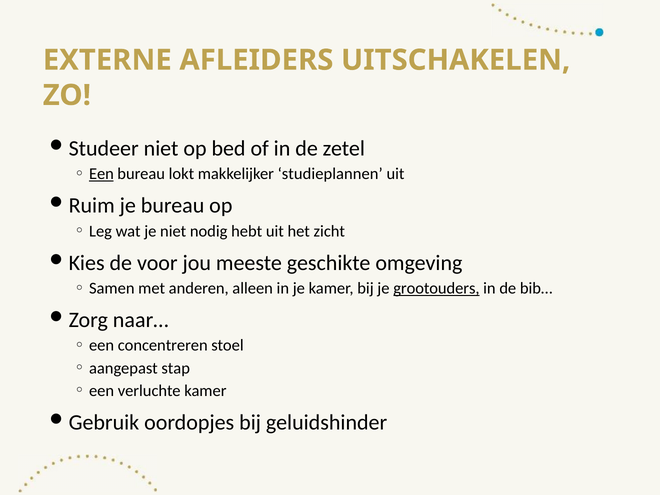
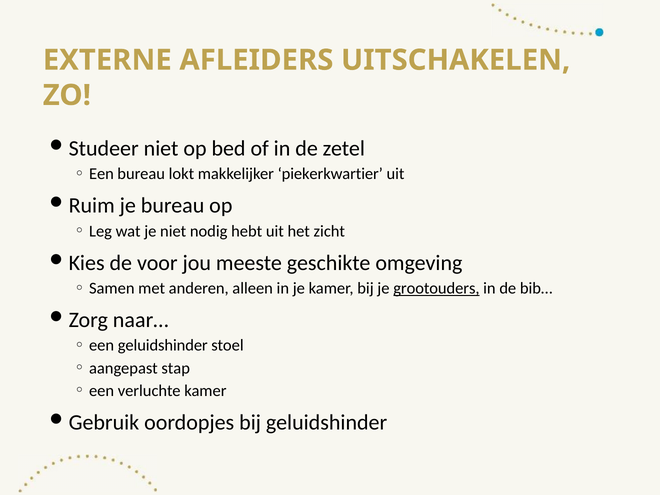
Een at (101, 174) underline: present -> none
studieplannen: studieplannen -> piekerkwartier
een concentreren: concentreren -> geluidshinder
